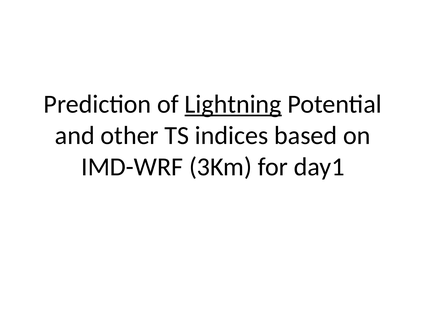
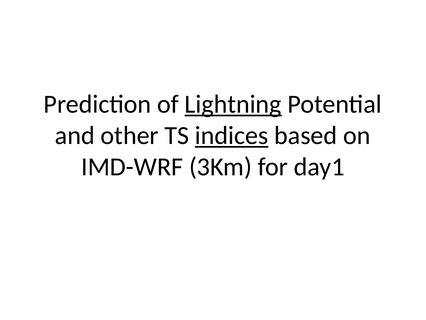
indices underline: none -> present
